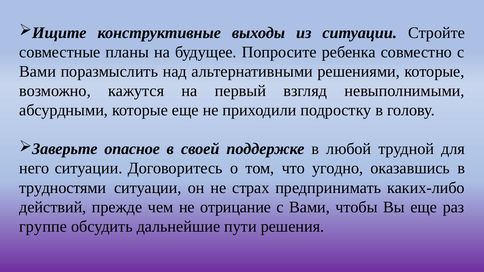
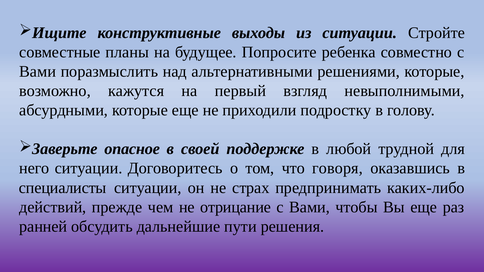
угодно: угодно -> говоря
трудностями: трудностями -> специалисты
группе: группе -> ранней
